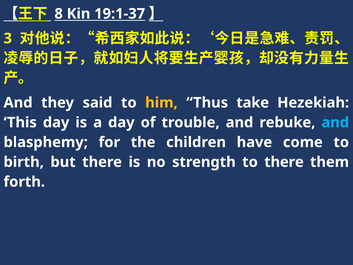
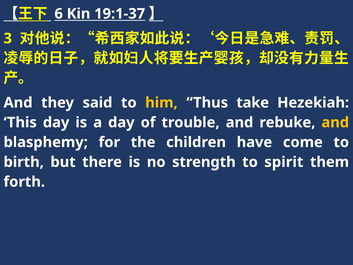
8: 8 -> 6
and at (335, 122) colour: light blue -> yellow
to there: there -> spirit
